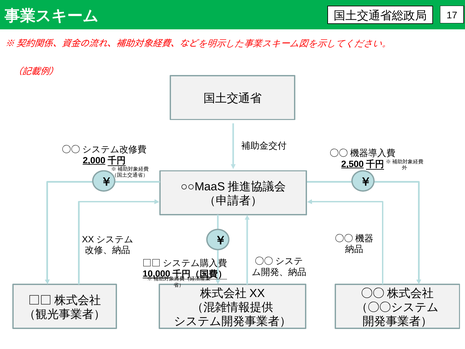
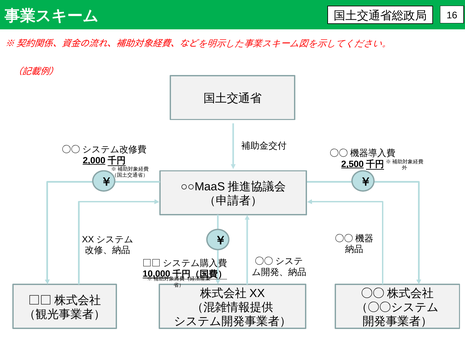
17: 17 -> 16
